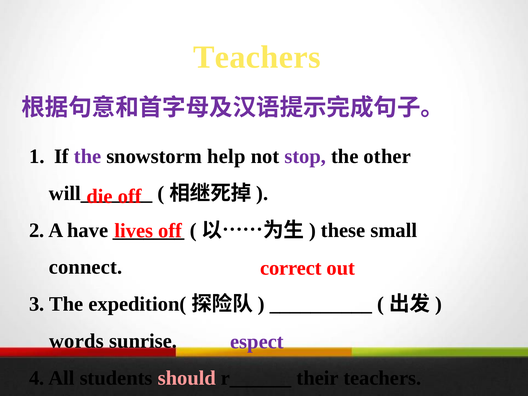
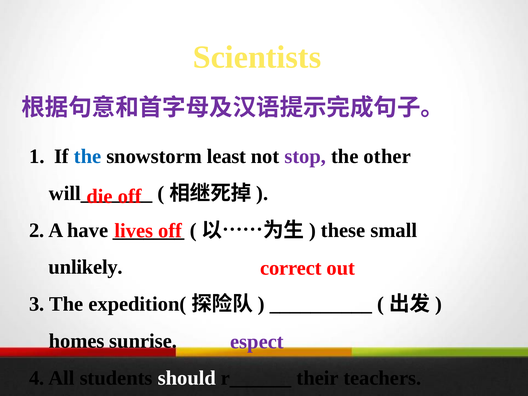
Teachers at (257, 57): Teachers -> Scientists
the at (88, 156) colour: purple -> blue
help: help -> least
connect: connect -> unlikely
words: words -> homes
should colour: pink -> white
